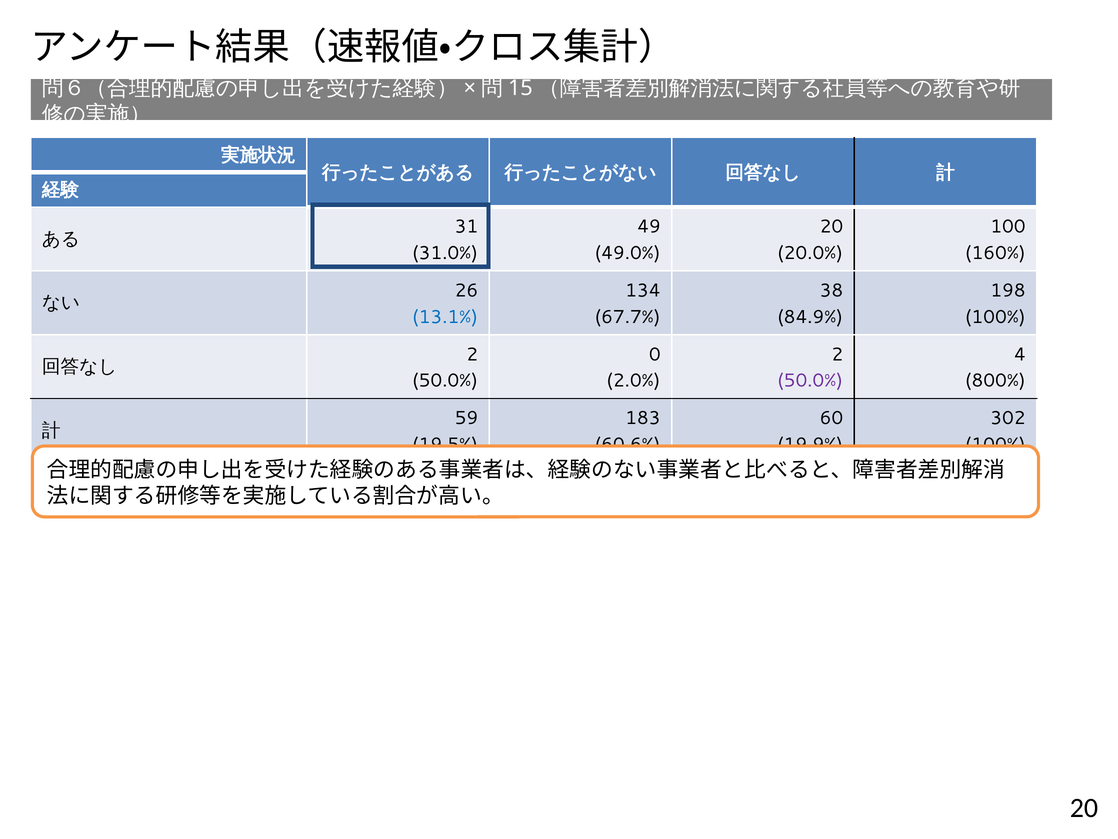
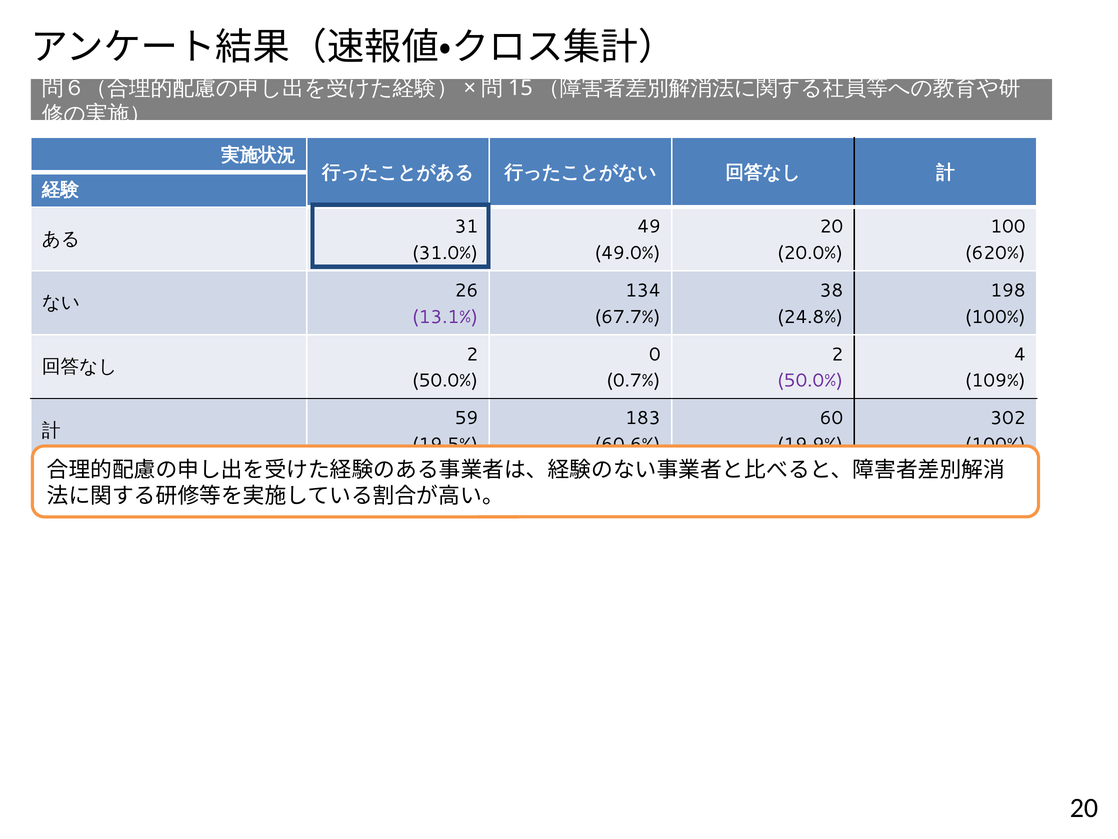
160%: 160% -> 620%
13.1% colour: blue -> purple
84.9%: 84.9% -> 24.8%
2.0%: 2.0% -> 0.7%
800%: 800% -> 109%
